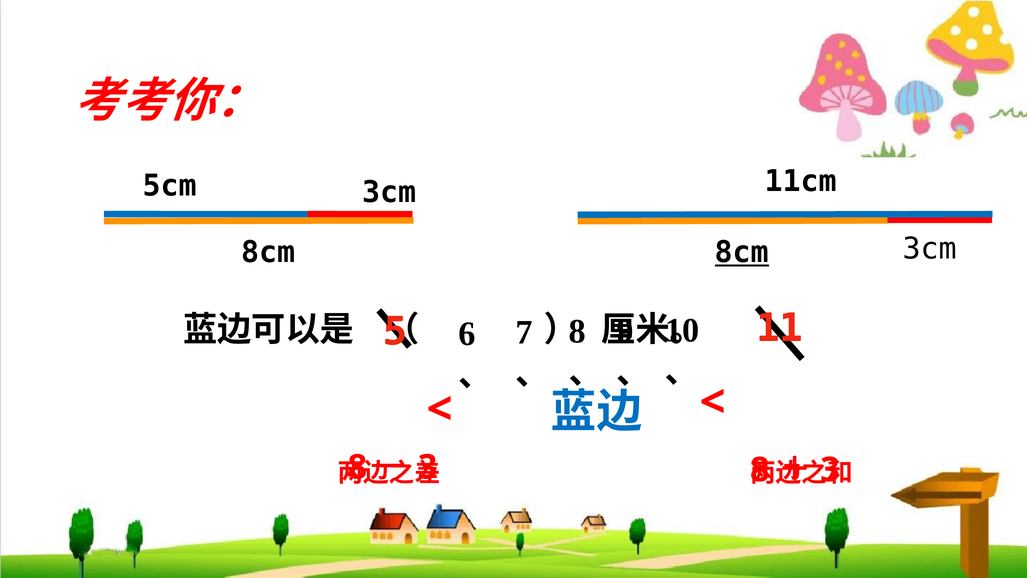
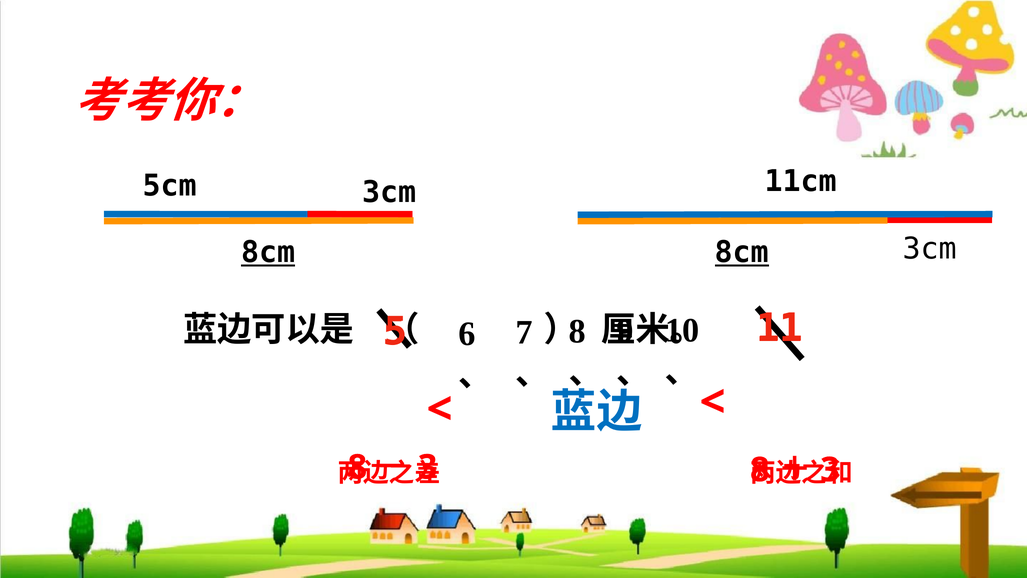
8cm at (268, 252) underline: none -> present
